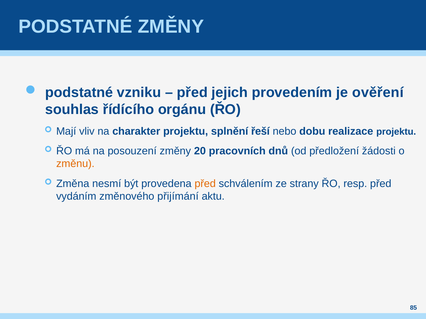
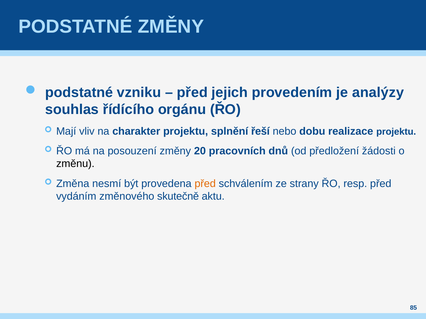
ověření: ověření -> analýzy
změnu colour: orange -> black
přijímání: přijímání -> skutečně
